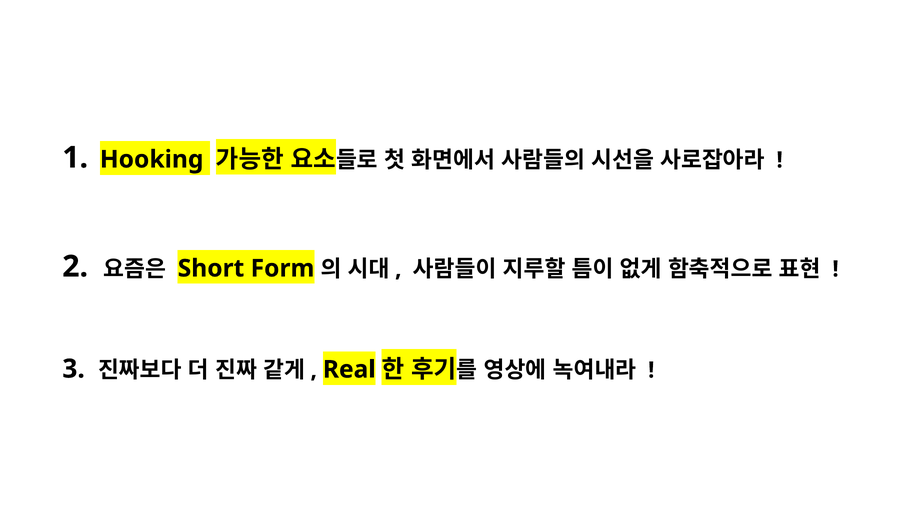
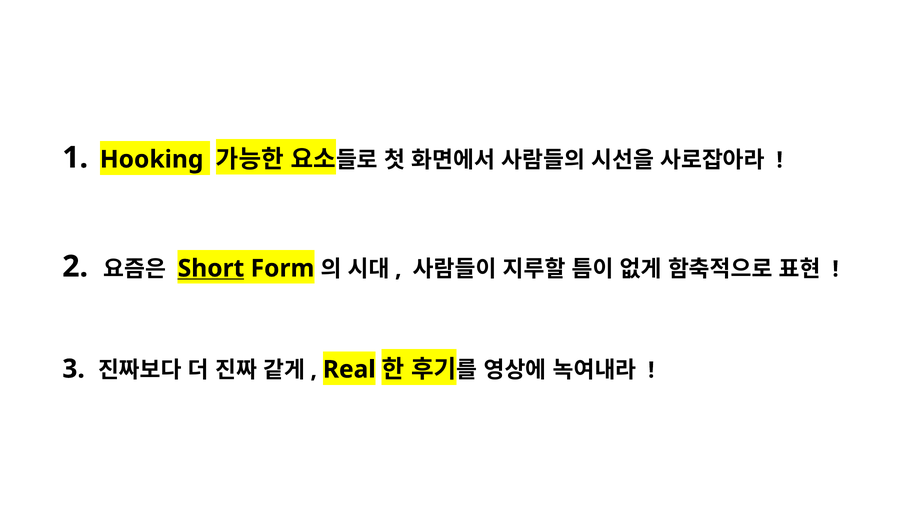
Short underline: none -> present
